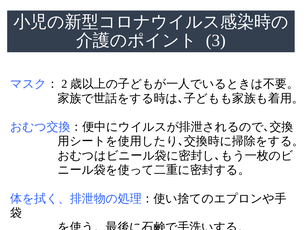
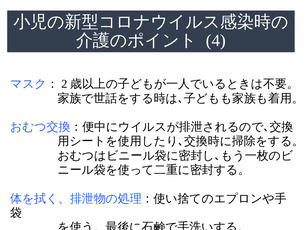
3: 3 -> 4
